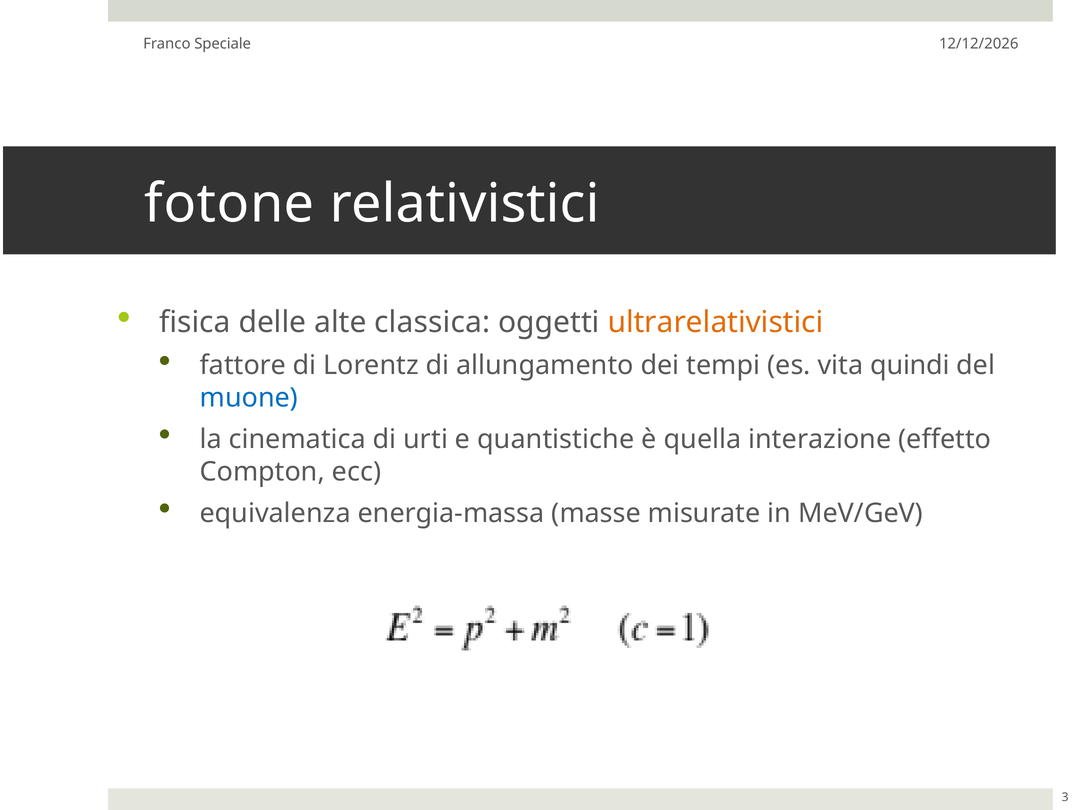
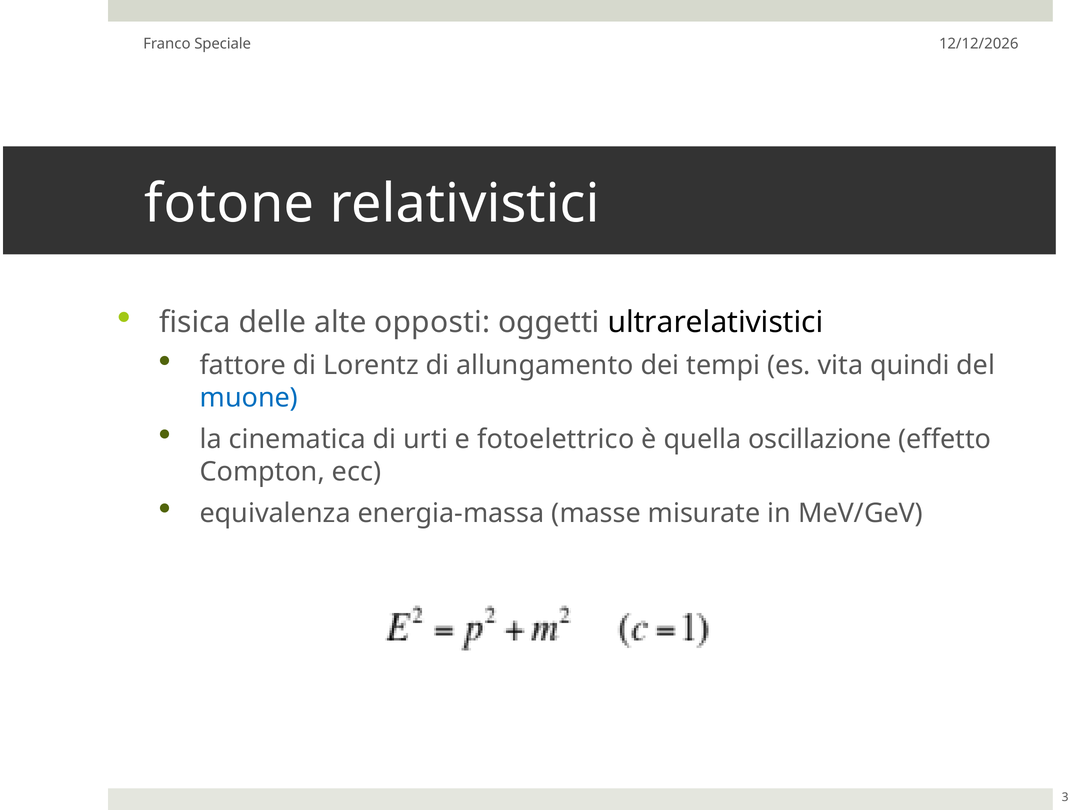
classica: classica -> opposti
ultrarelativistici colour: orange -> black
quantistiche: quantistiche -> fotoelettrico
interazione: interazione -> oscillazione
